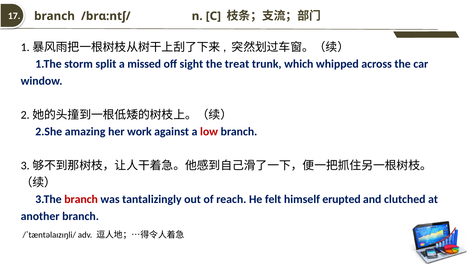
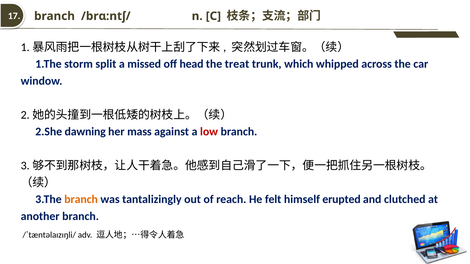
sight: sight -> head
amazing: amazing -> dawning
work: work -> mass
branch at (81, 200) colour: red -> orange
